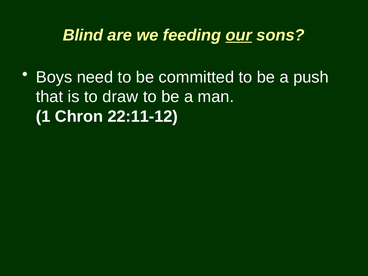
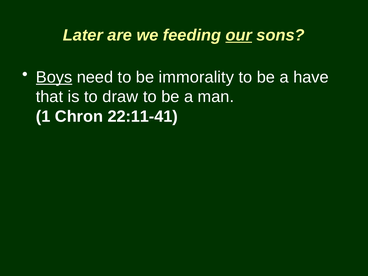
Blind: Blind -> Later
Boys underline: none -> present
committed: committed -> immorality
push: push -> have
22:11-12: 22:11-12 -> 22:11-41
